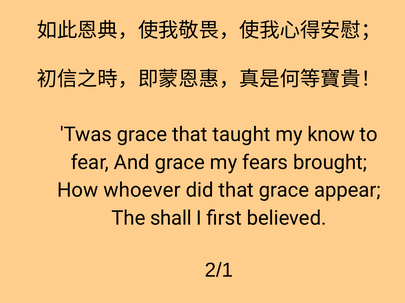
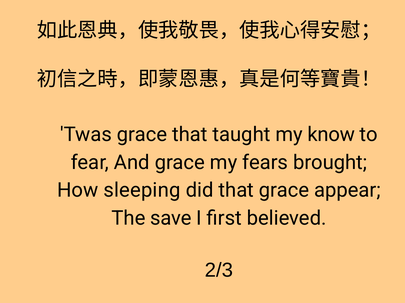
whoever: whoever -> sleeping
shall: shall -> save
2/1: 2/1 -> 2/3
